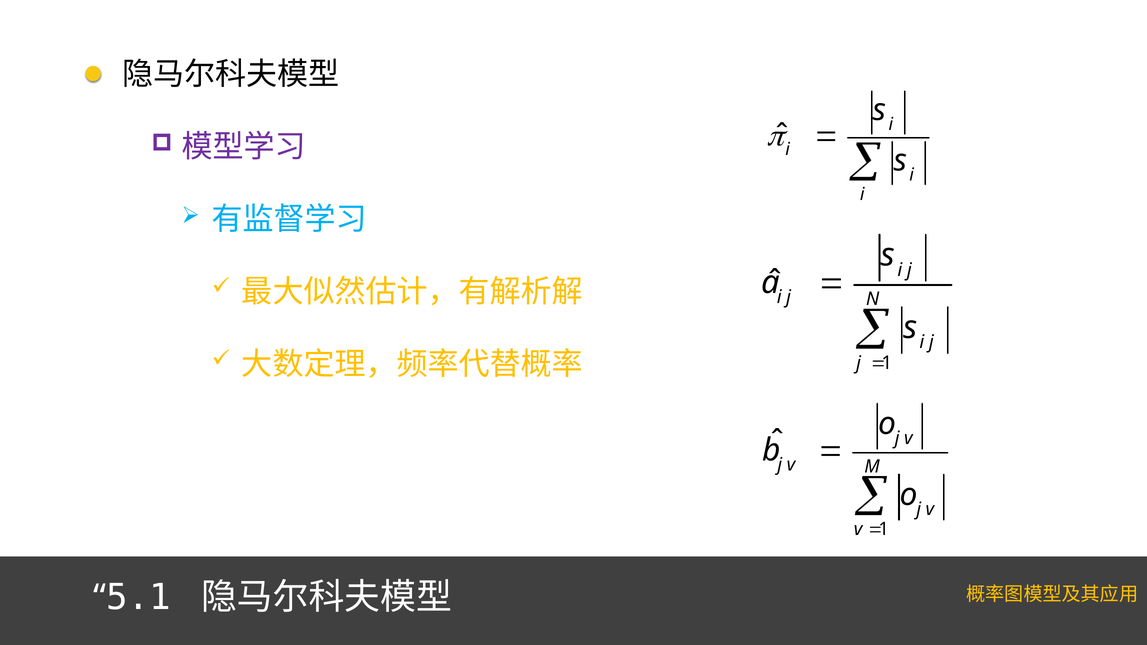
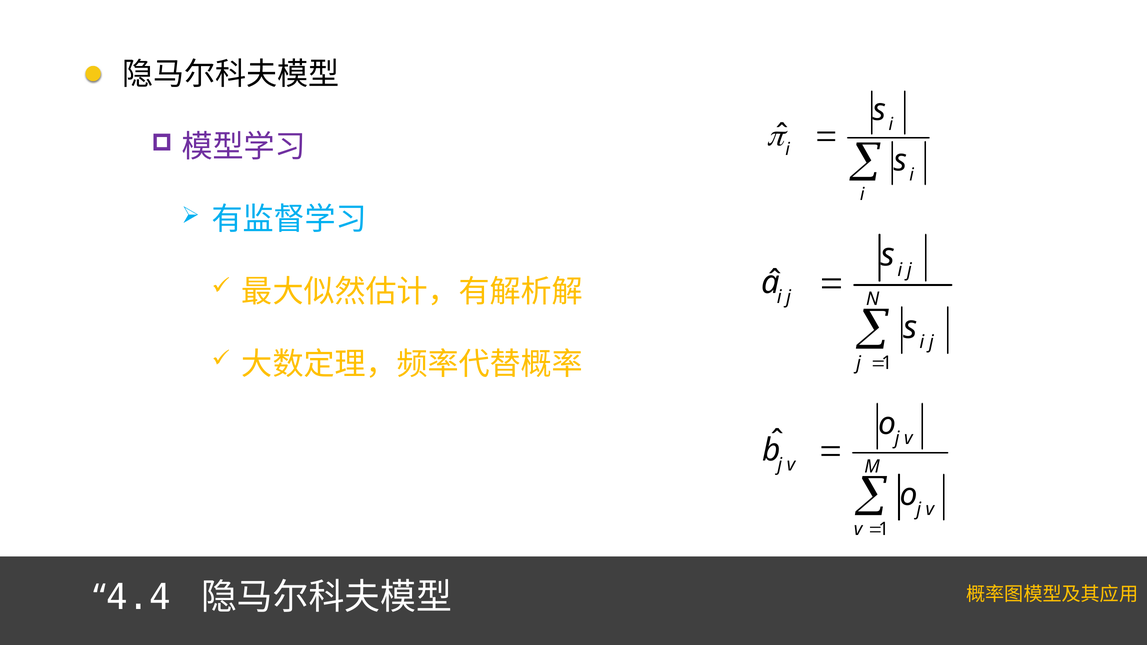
5.1: 5.1 -> 4.4
